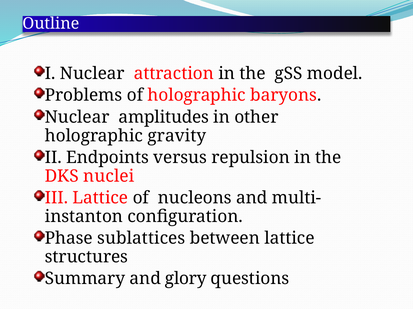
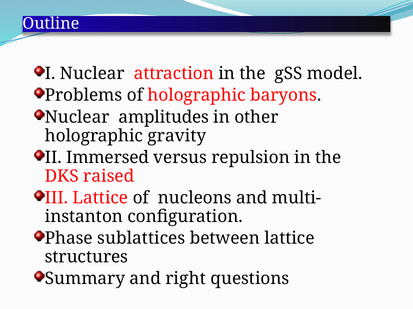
Endpoints: Endpoints -> Immersed
nuclei: nuclei -> raised
glory: glory -> right
